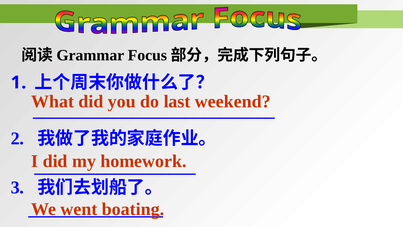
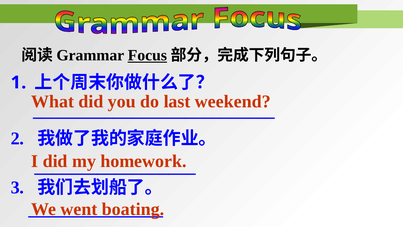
Focus underline: none -> present
